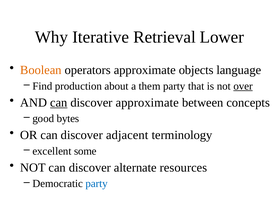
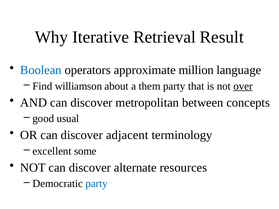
Lower: Lower -> Result
Boolean colour: orange -> blue
objects: objects -> million
production: production -> williamson
can at (59, 103) underline: present -> none
discover approximate: approximate -> metropolitan
bytes: bytes -> usual
